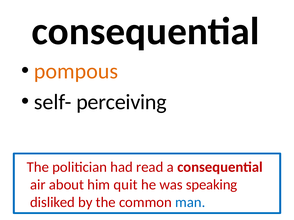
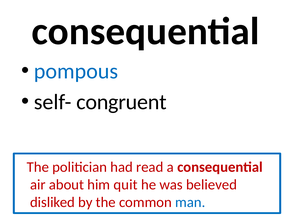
pompous colour: orange -> blue
perceiving: perceiving -> congruent
speaking: speaking -> believed
